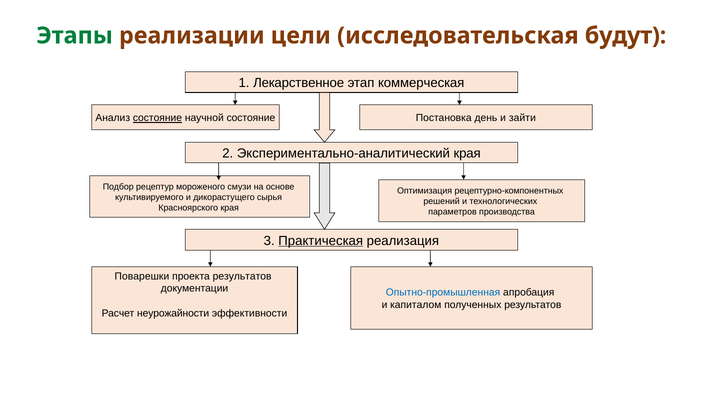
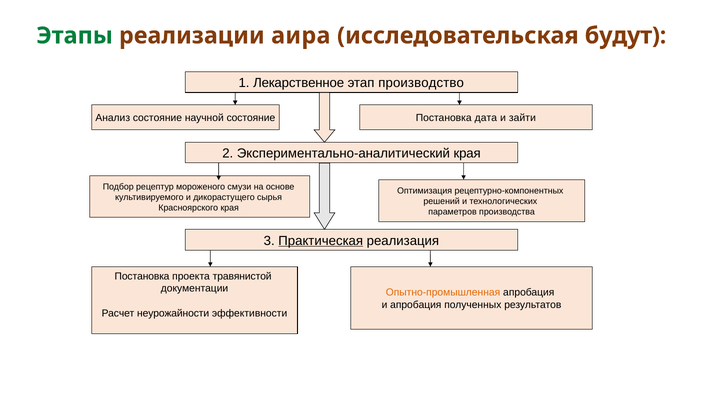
цели: цели -> аира
коммерческая: коммерческая -> производство
состояние at (157, 118) underline: present -> none
день: день -> дата
Поварешки at (142, 277): Поварешки -> Постановка
проекта результатов: результатов -> травянистой
Опытно-промышленная colour: blue -> orange
и капиталом: капиталом -> апробация
